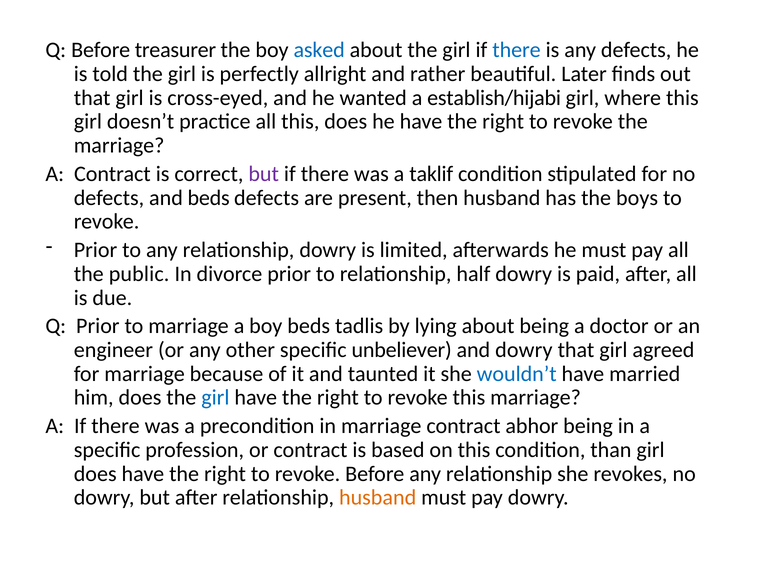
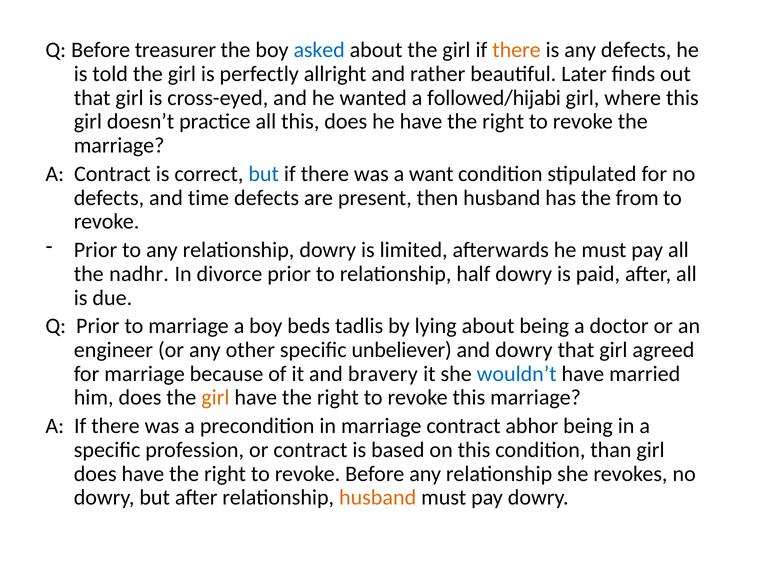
there at (517, 50) colour: blue -> orange
establish/hijabi: establish/hijabi -> followed/hijabi
but at (264, 174) colour: purple -> blue
taklif: taklif -> want
and beds: beds -> time
boys: boys -> from
public: public -> nadhr
taunted: taunted -> bravery
girl at (215, 397) colour: blue -> orange
